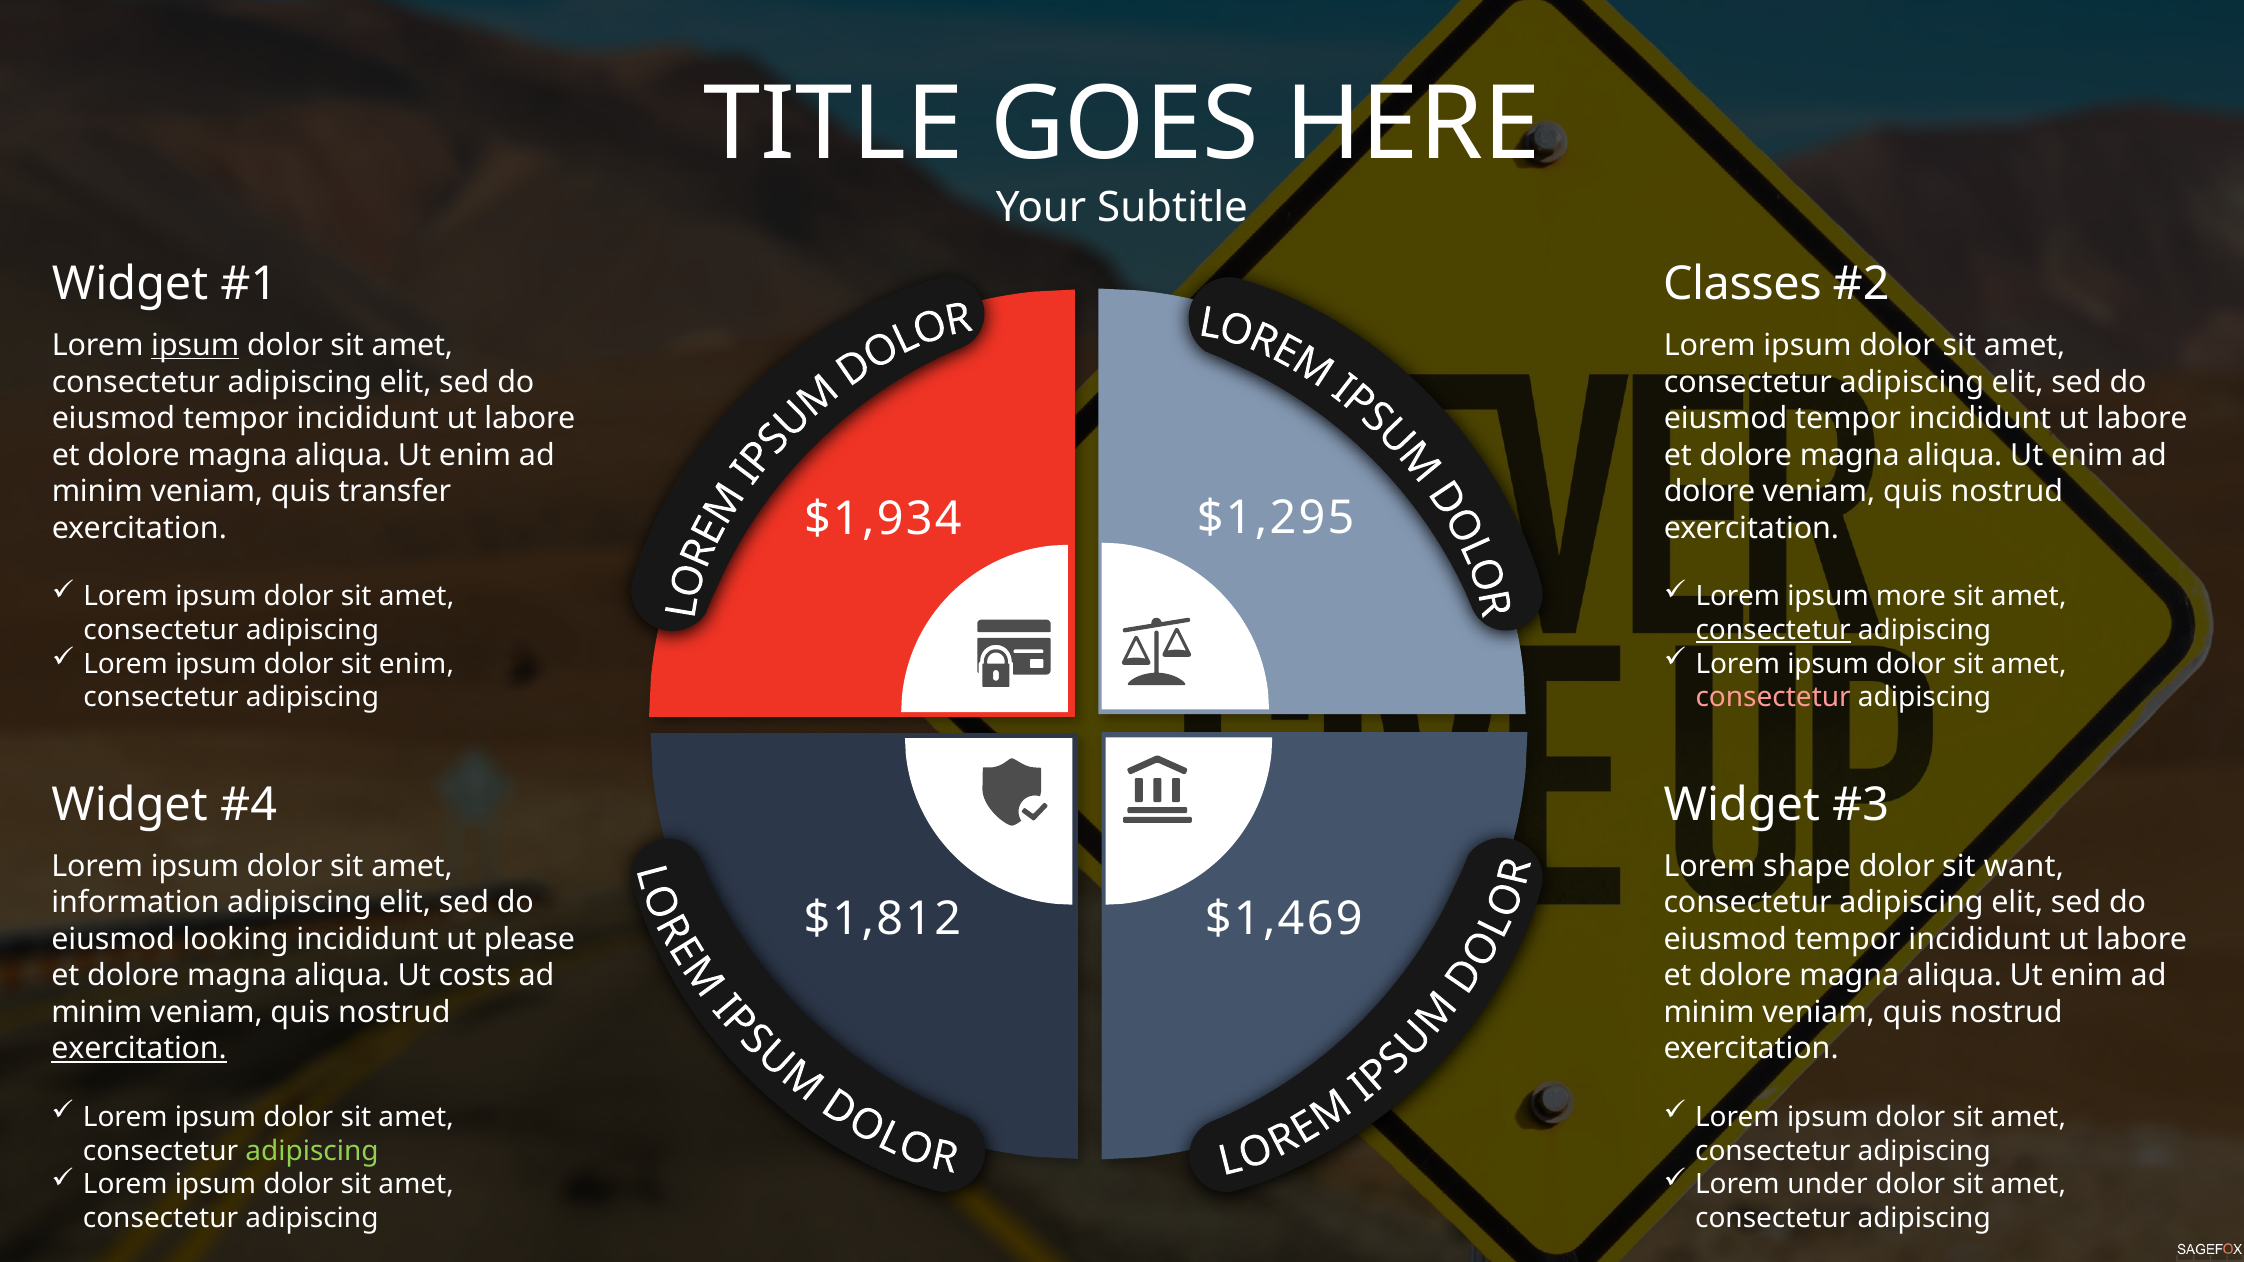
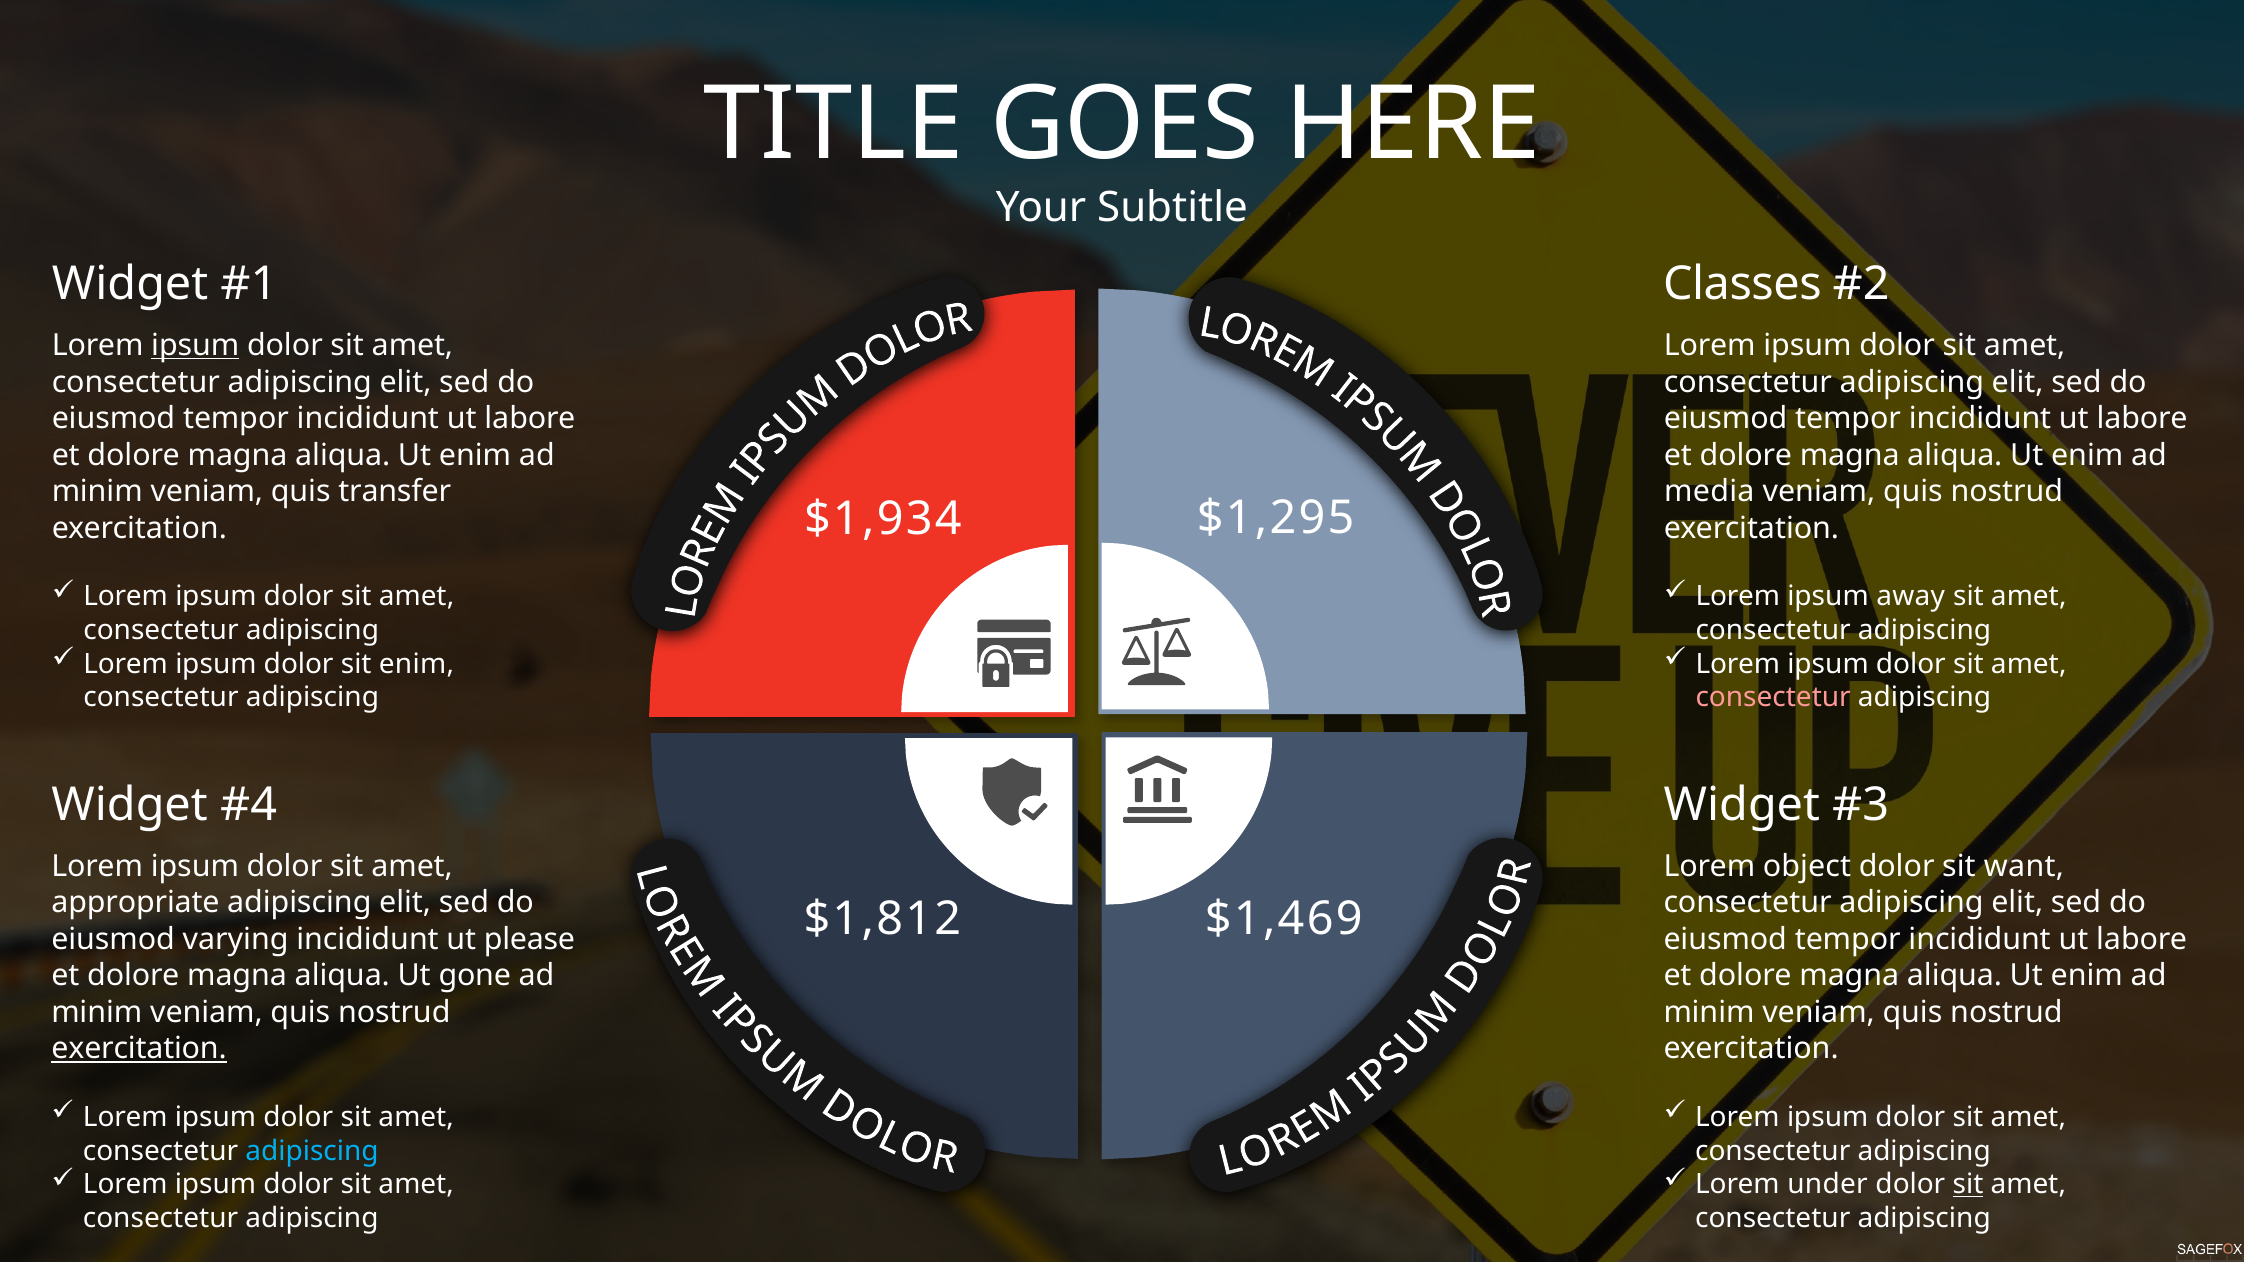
dolore at (1710, 492): dolore -> media
more: more -> away
consectetur at (1773, 630) underline: present -> none
shape: shape -> object
information: information -> appropriate
looking: looking -> varying
costs: costs -> gone
adipiscing at (312, 1151) colour: light green -> light blue
sit at (1968, 1185) underline: none -> present
